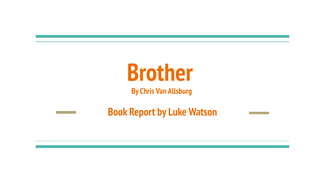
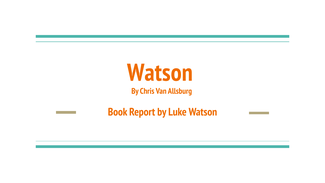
Brother at (160, 73): Brother -> Watson
